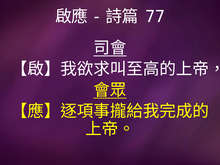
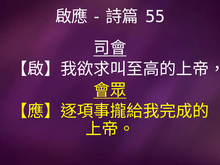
77: 77 -> 55
